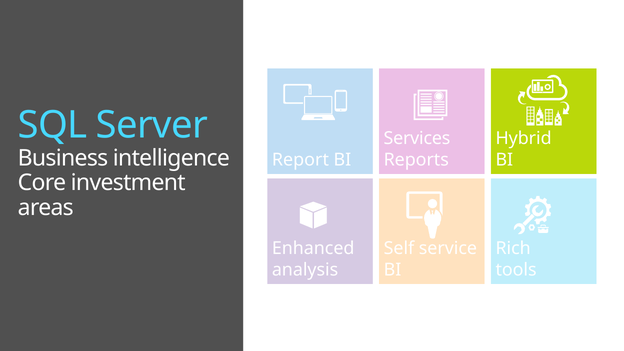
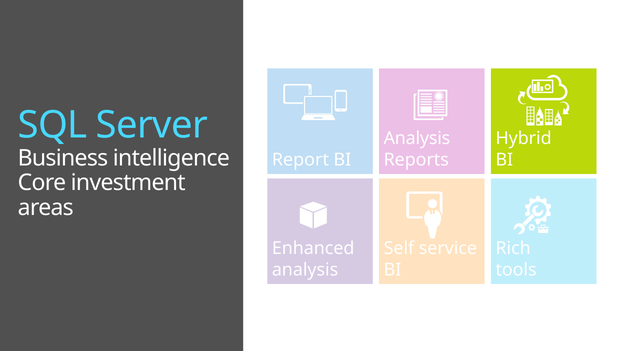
Services at (417, 139): Services -> Analysis
